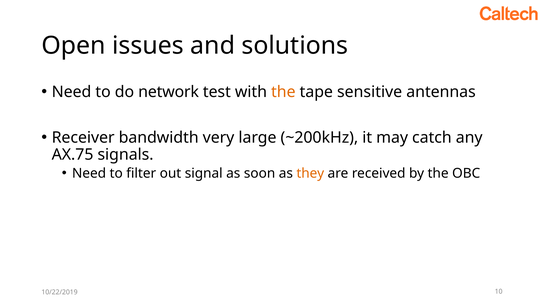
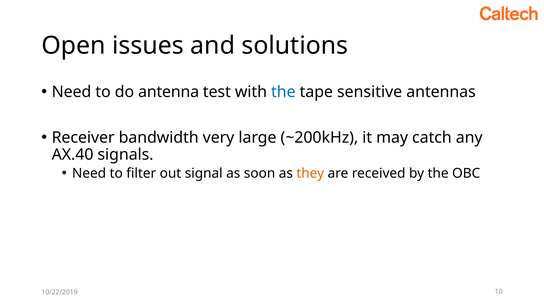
network: network -> antenna
the at (283, 92) colour: orange -> blue
AX.75: AX.75 -> AX.40
